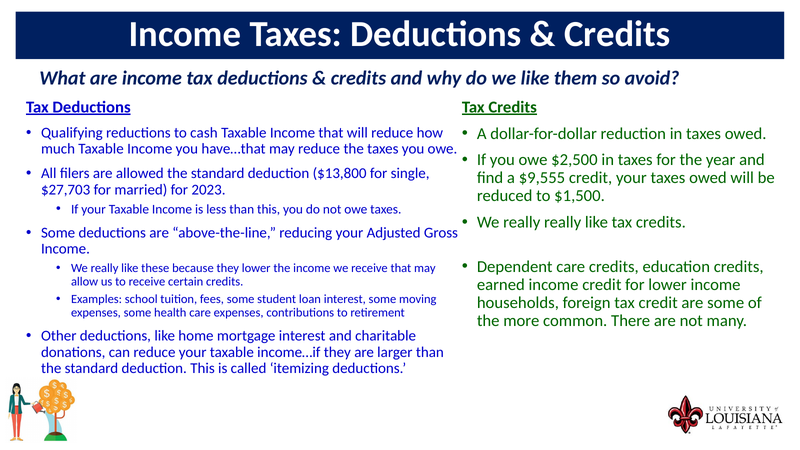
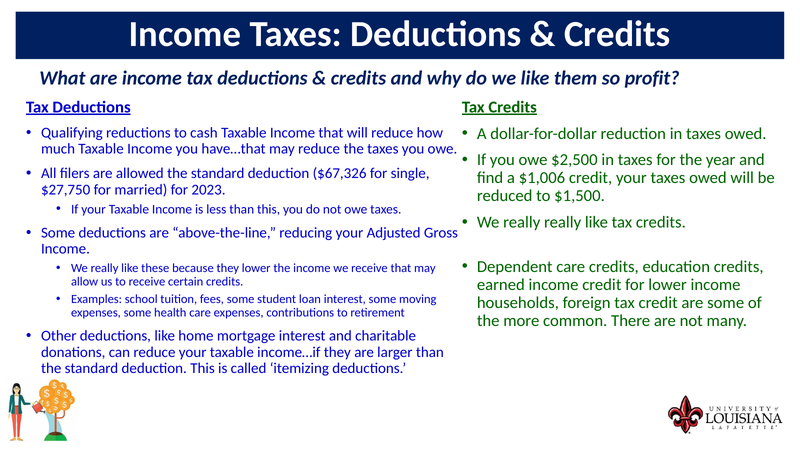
avoid: avoid -> profit
$13,800: $13,800 -> $67,326
$9,555: $9,555 -> $1,006
$27,703: $27,703 -> $27,750
